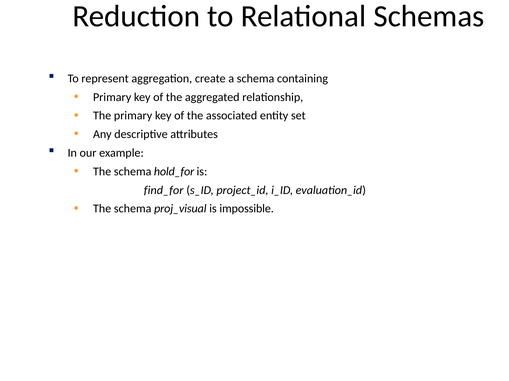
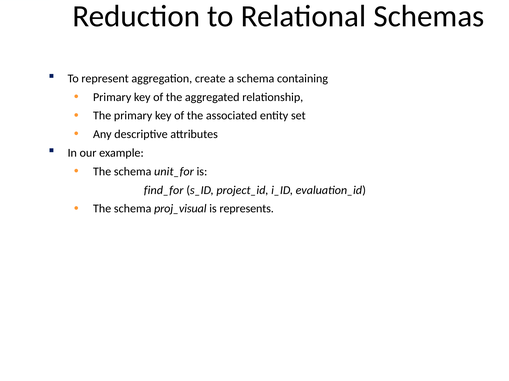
hold_for: hold_for -> unit_for
impossible: impossible -> represents
